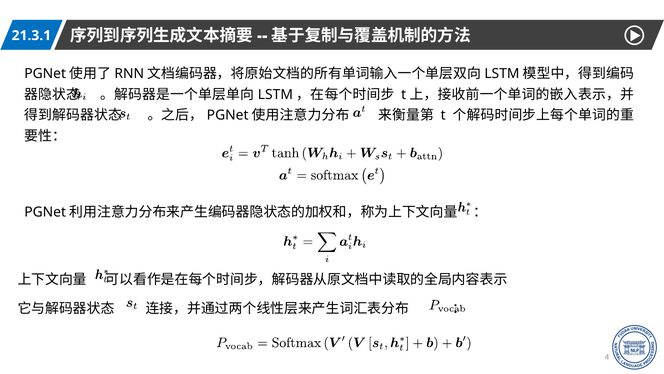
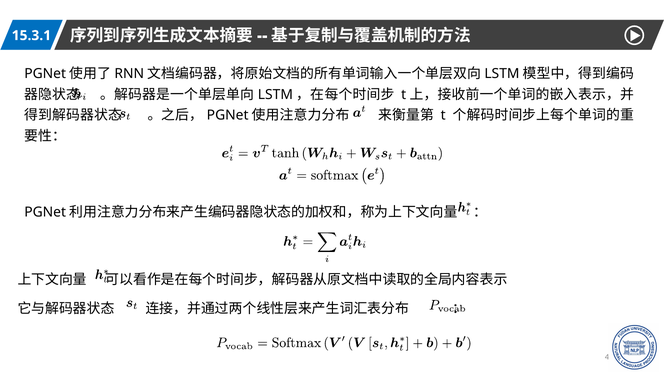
21.3.1: 21.3.1 -> 15.3.1
